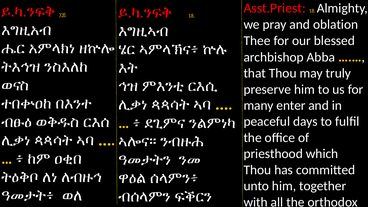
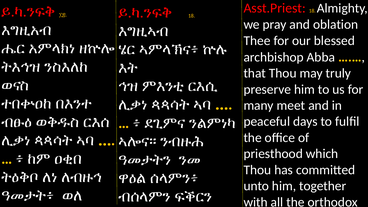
enter: enter -> meet
